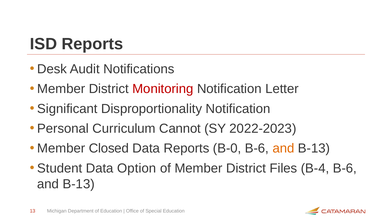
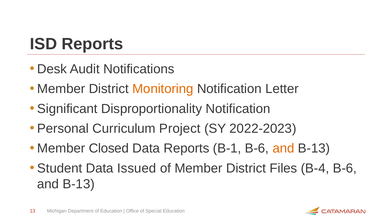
Monitoring colour: red -> orange
Cannot: Cannot -> Project
B-0: B-0 -> B-1
Option: Option -> Issued
